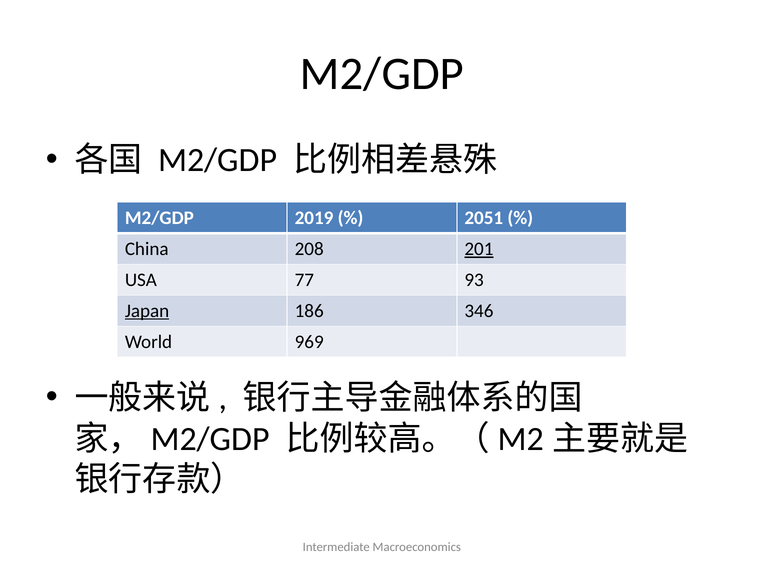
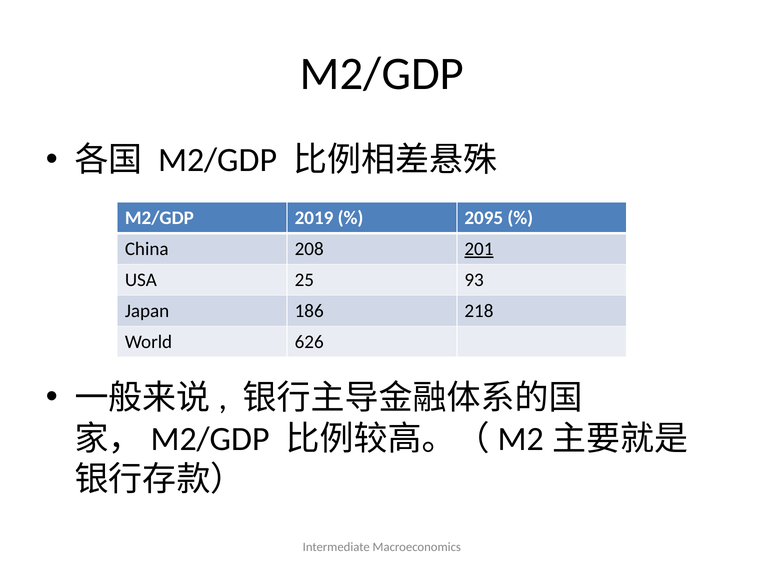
2051: 2051 -> 2095
77: 77 -> 25
Japan underline: present -> none
346: 346 -> 218
969: 969 -> 626
